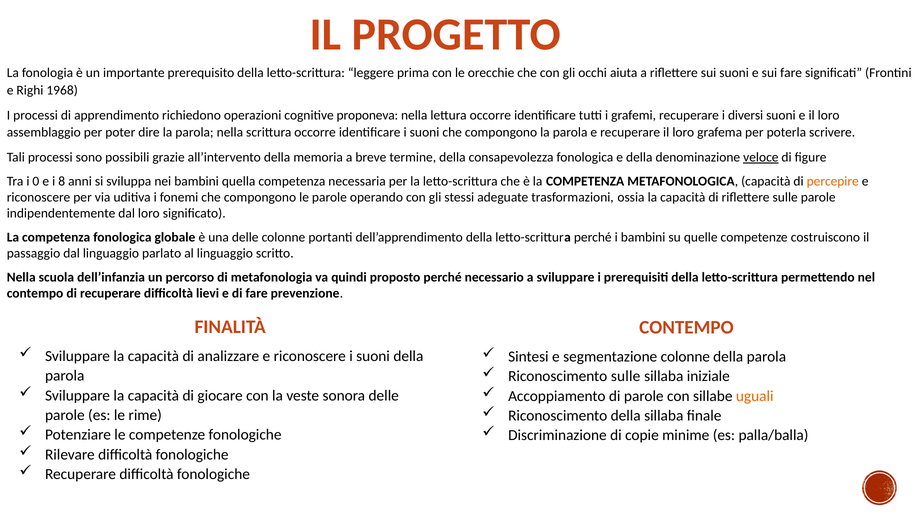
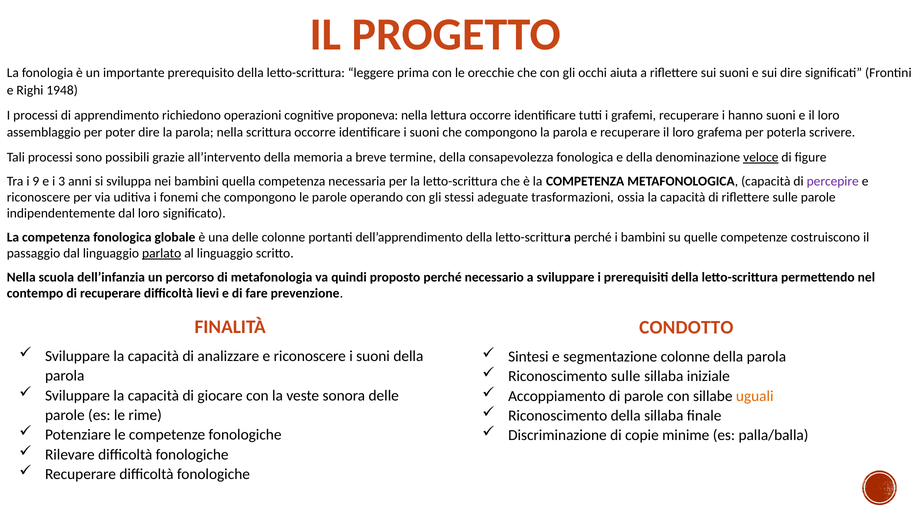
sui fare: fare -> dire
1968: 1968 -> 1948
diversi: diversi -> hanno
0: 0 -> 9
8: 8 -> 3
percepire colour: orange -> purple
parlato underline: none -> present
CONTEMPO at (686, 328): CONTEMPO -> CONDOTTO
